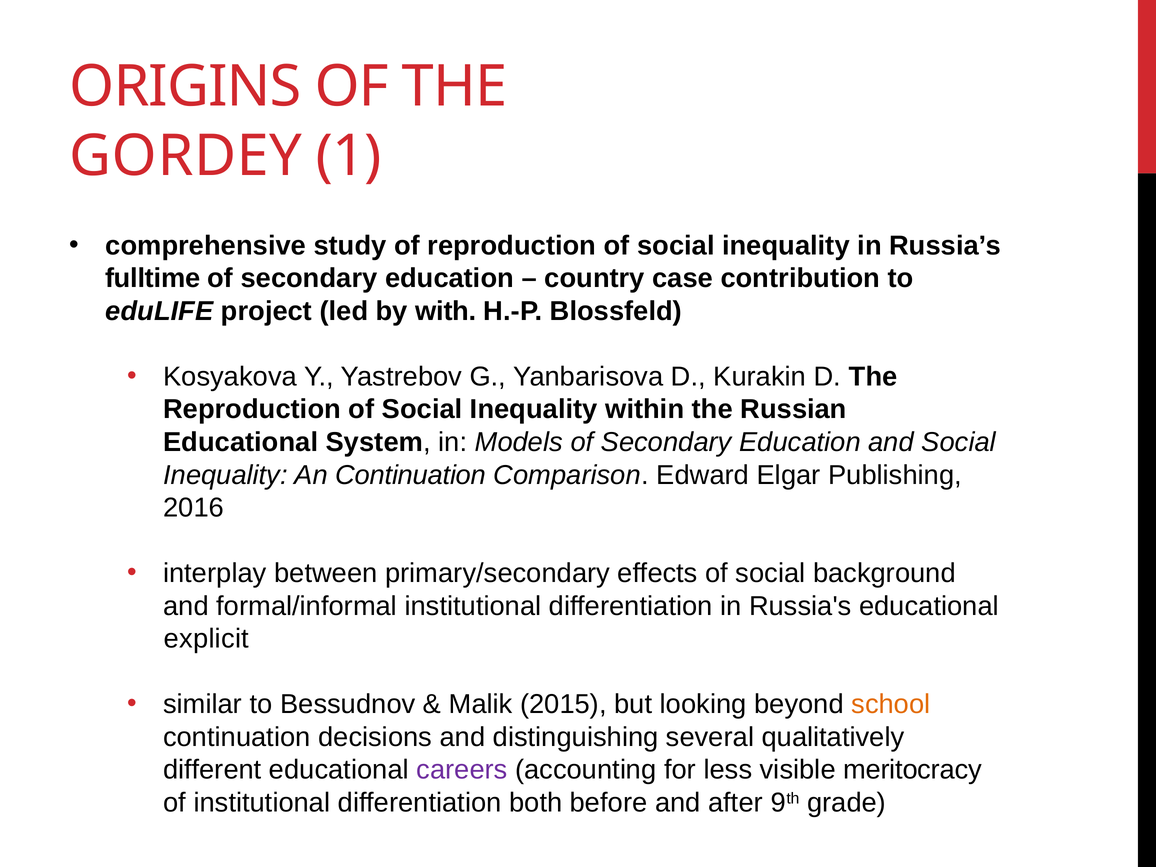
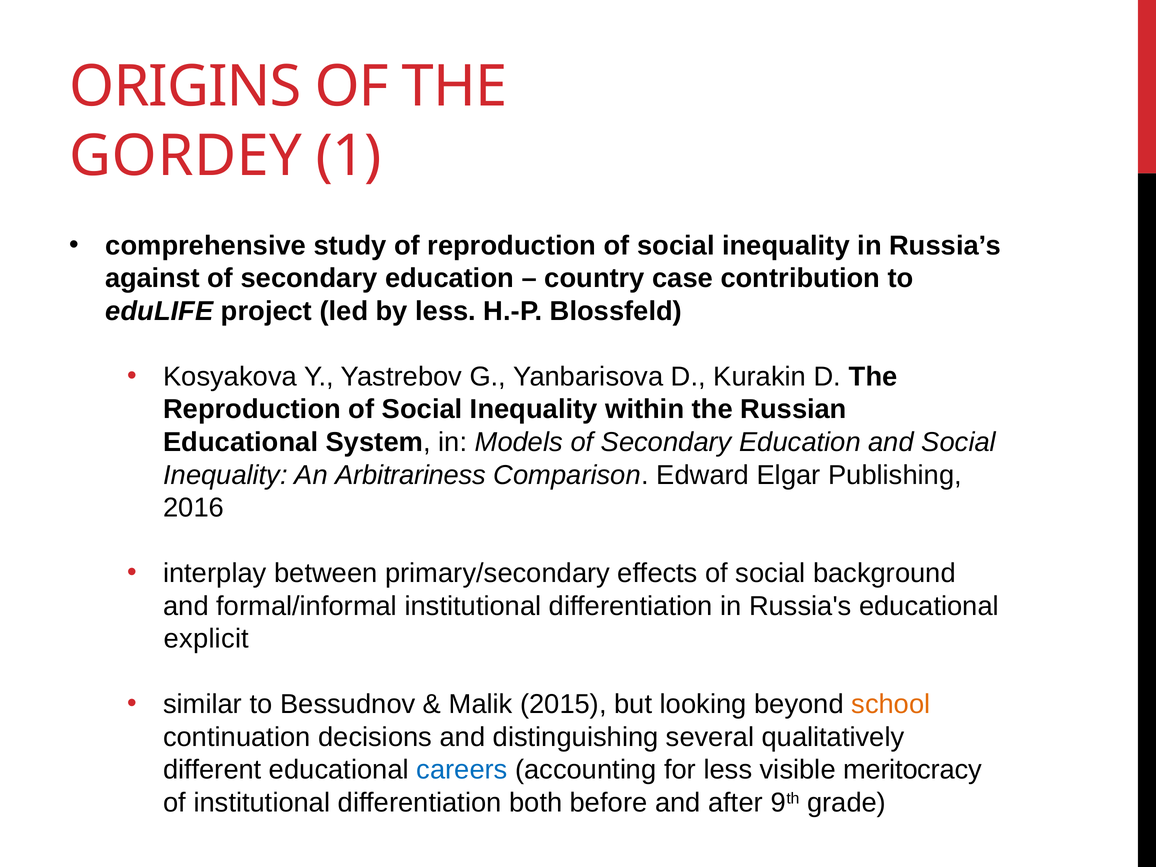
fulltime: fulltime -> against
by with: with -> less
An Continuation: Continuation -> Arbitrariness
careers colour: purple -> blue
